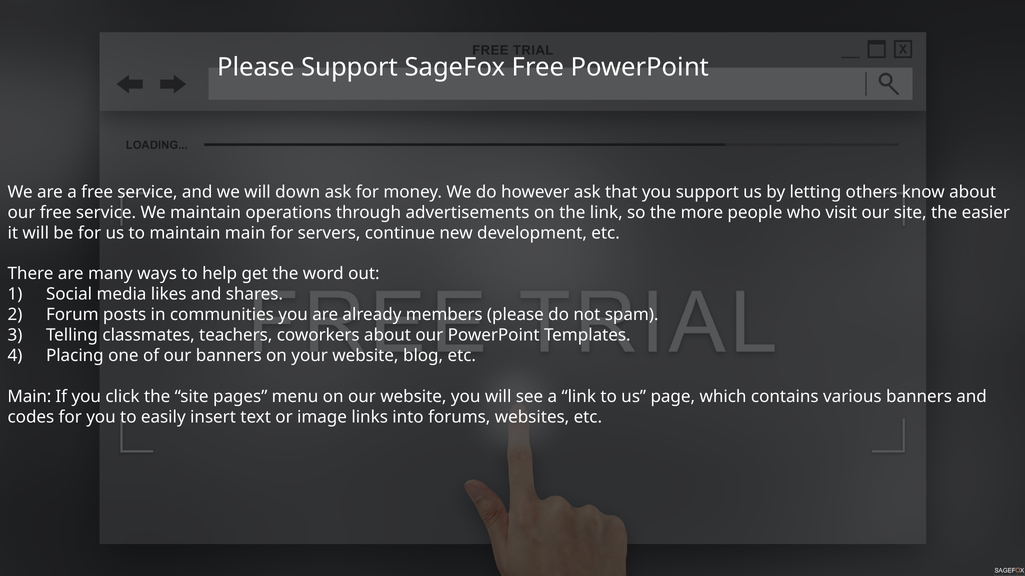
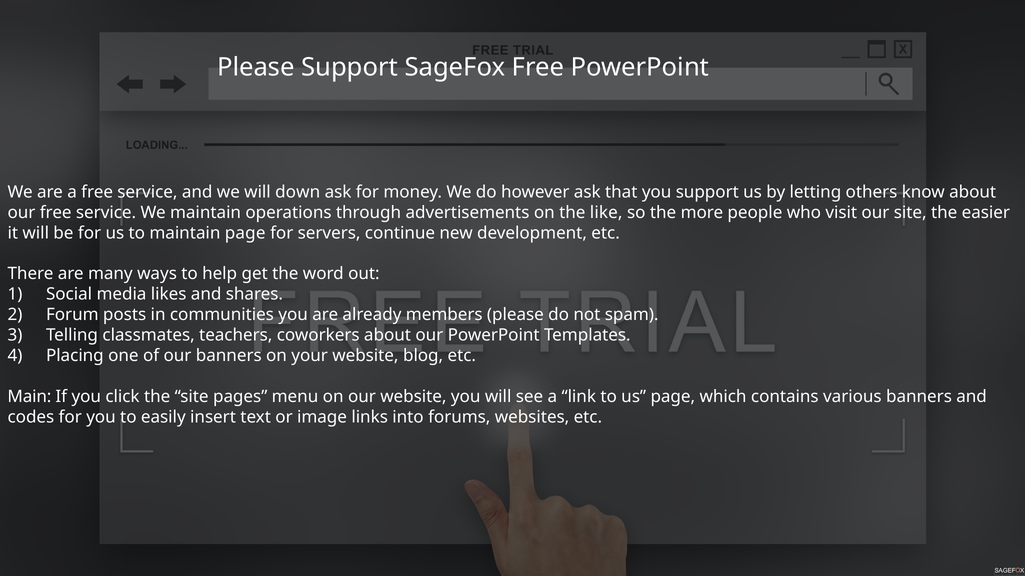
the link: link -> like
maintain main: main -> page
